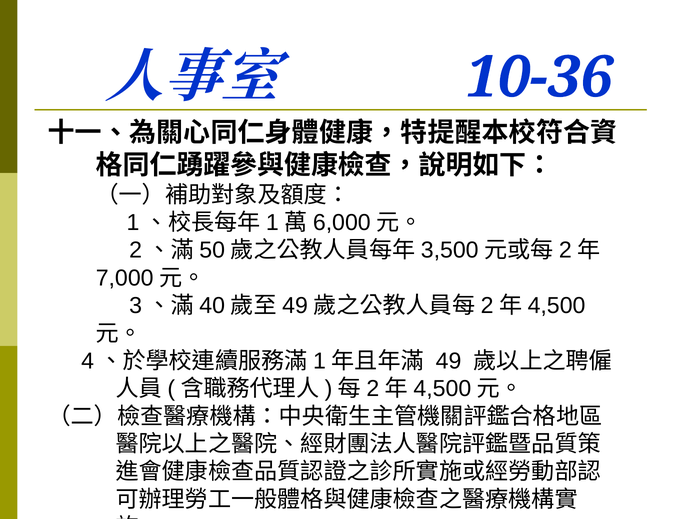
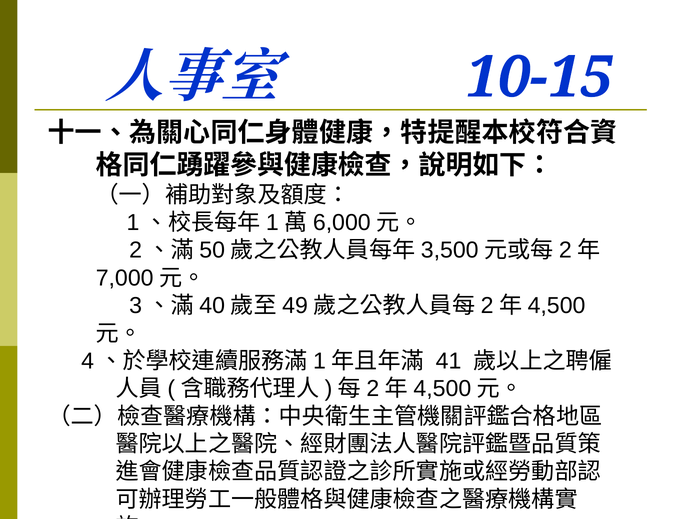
10-36: 10-36 -> 10-15
49: 49 -> 41
